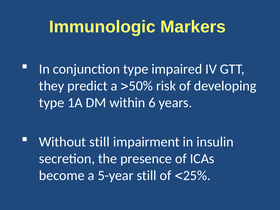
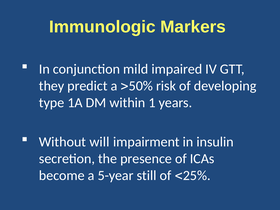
conjunction type: type -> mild
6: 6 -> 1
Without still: still -> will
